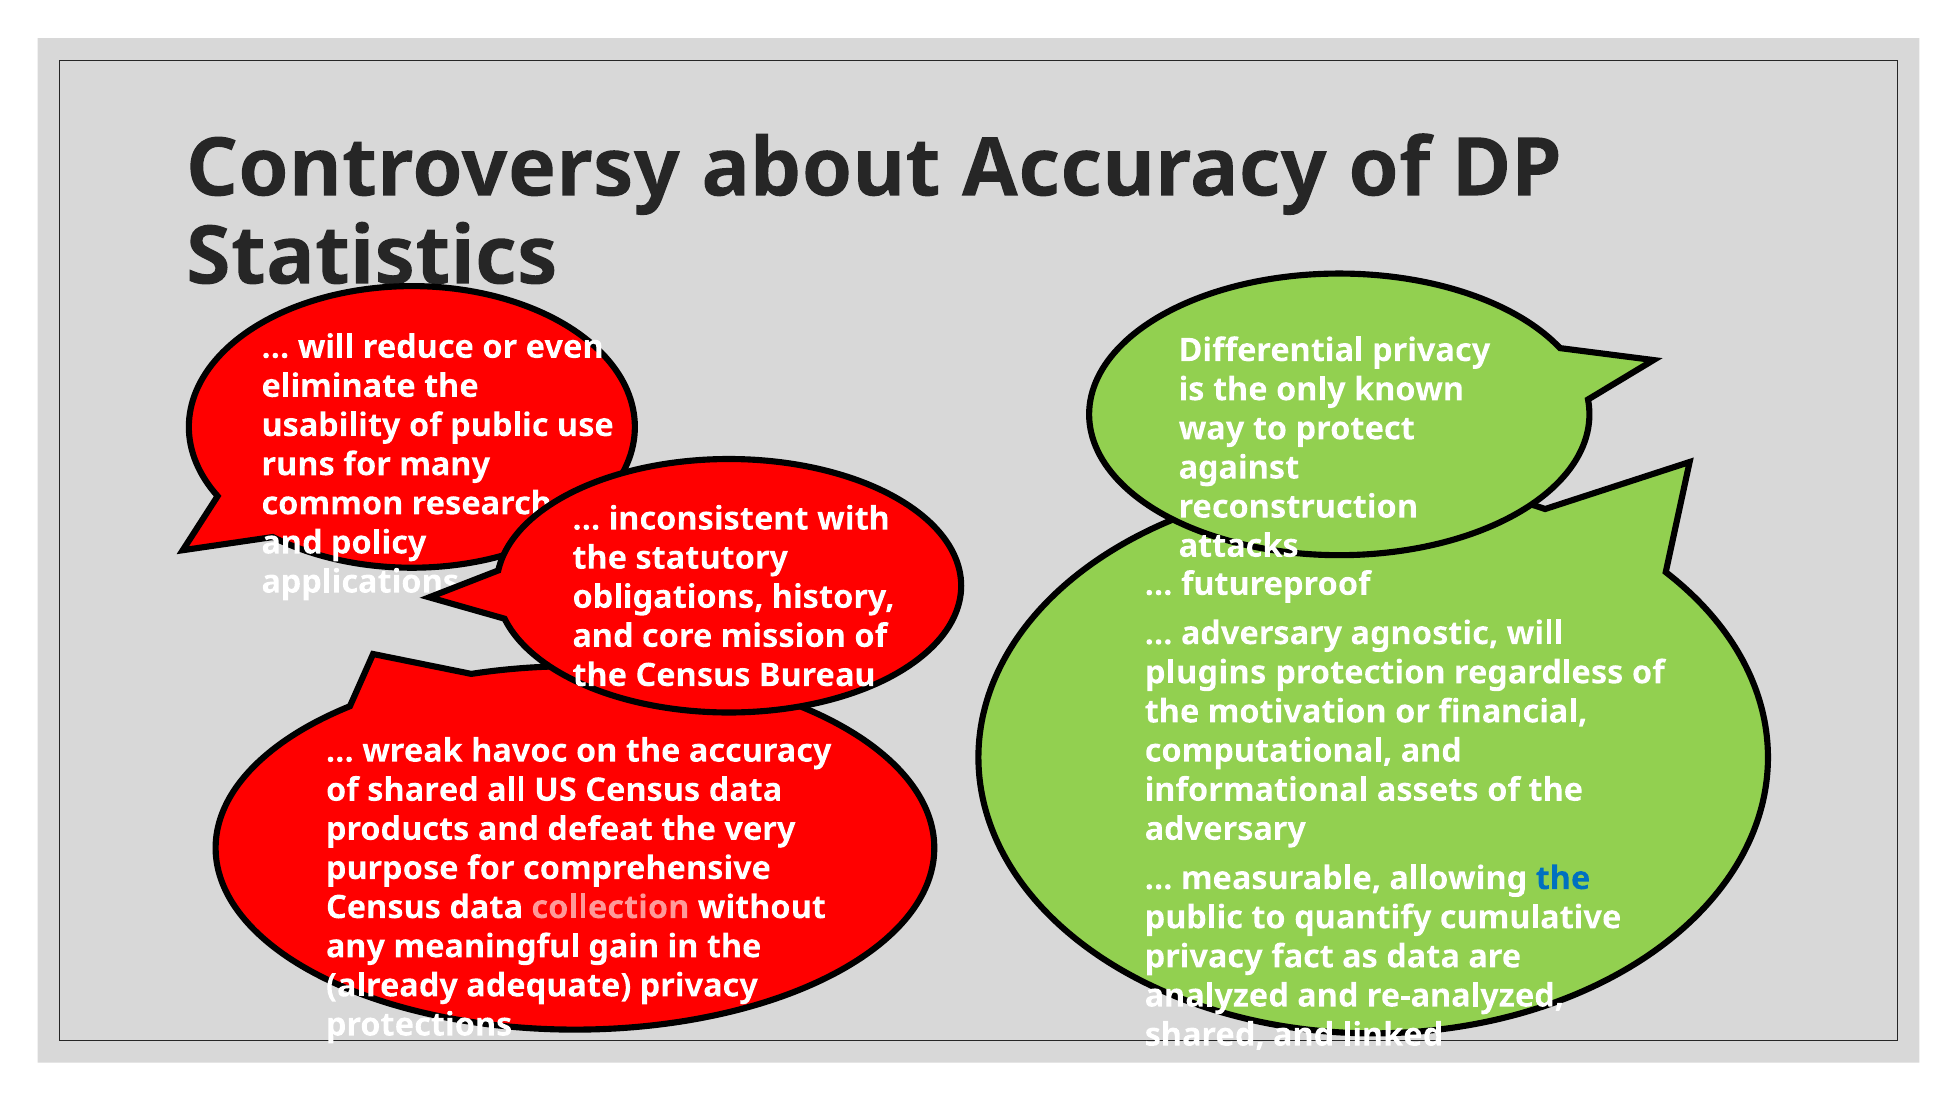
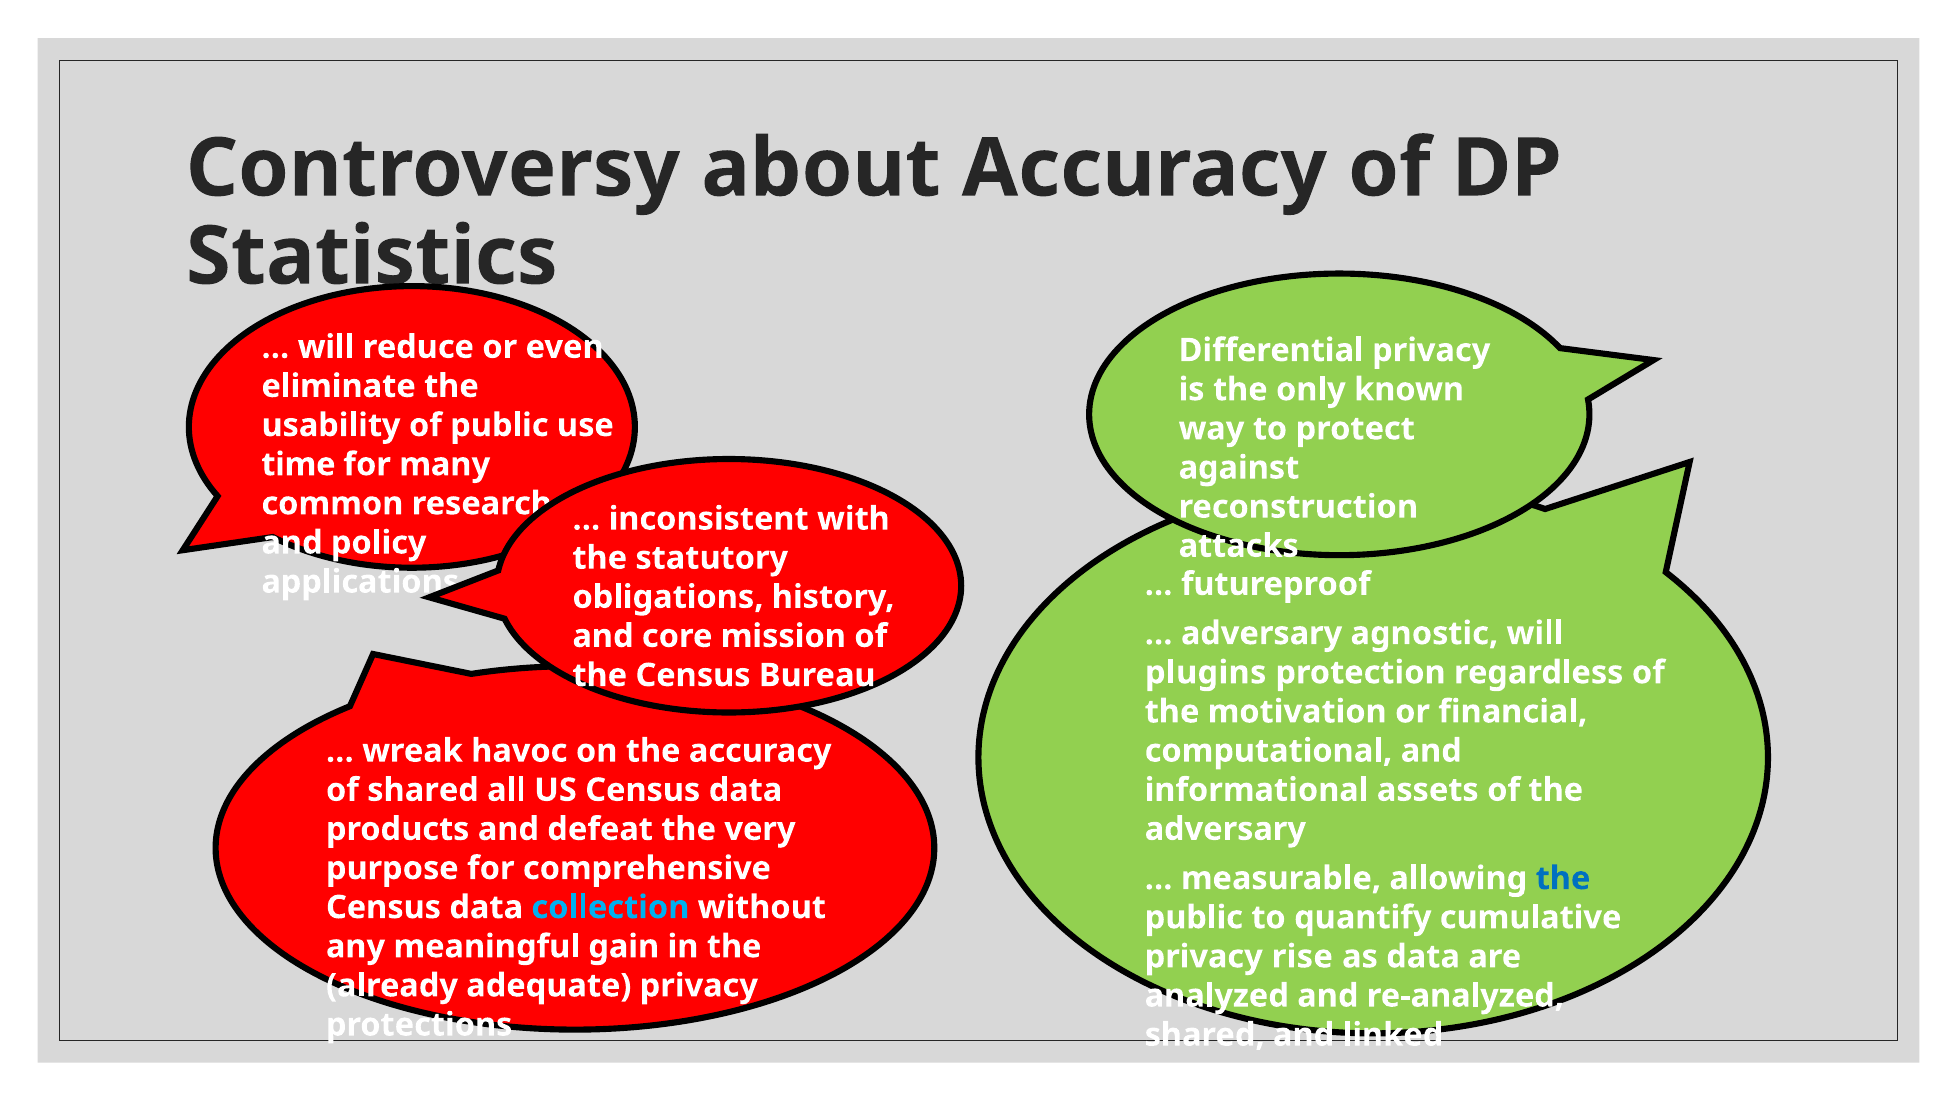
runs: runs -> time
collection colour: pink -> light blue
fact: fact -> rise
